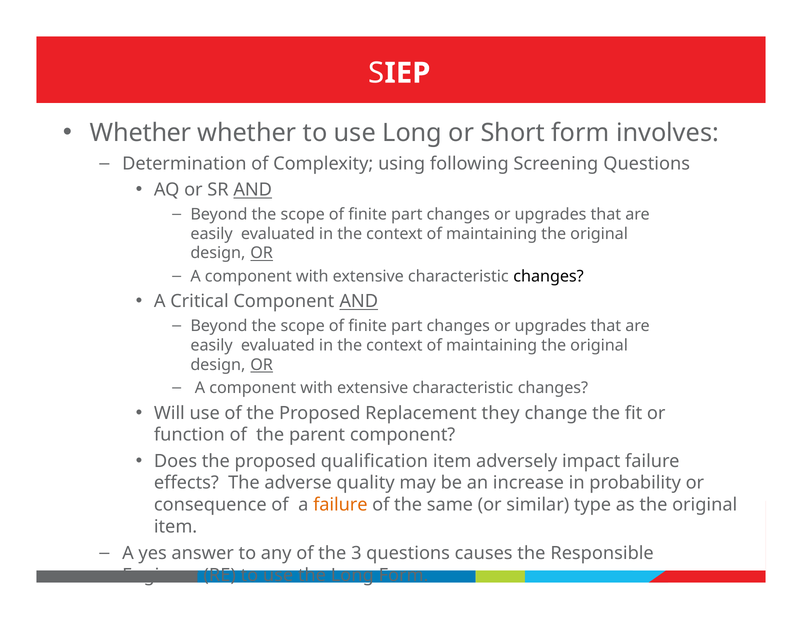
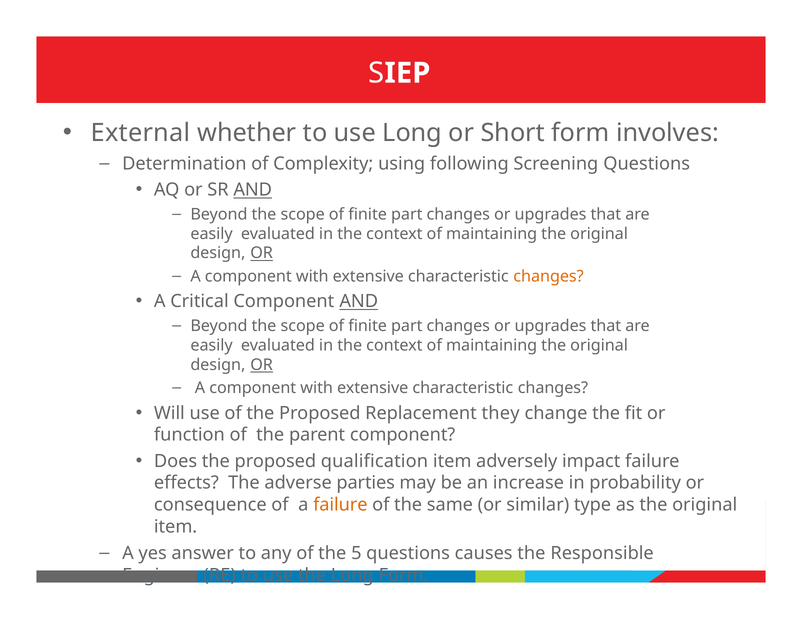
Whether at (141, 133): Whether -> External
changes at (549, 277) colour: black -> orange
quality: quality -> parties
3: 3 -> 5
